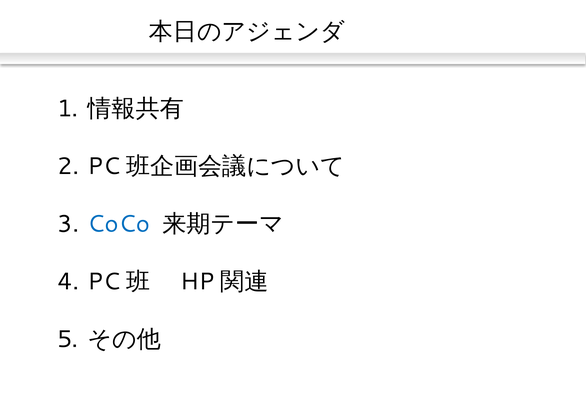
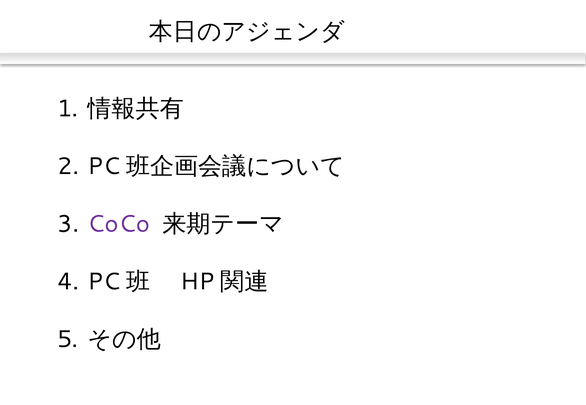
CoCo colour: blue -> purple
